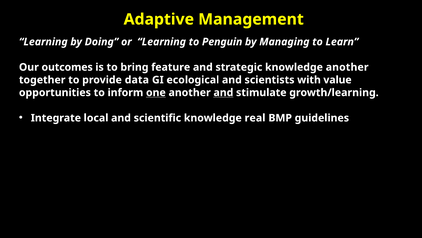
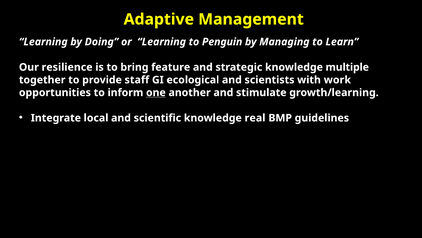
outcomes: outcomes -> resilience
knowledge another: another -> multiple
data: data -> staff
value: value -> work
and at (223, 92) underline: present -> none
